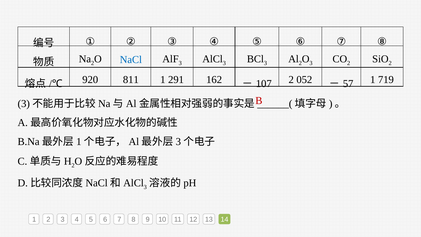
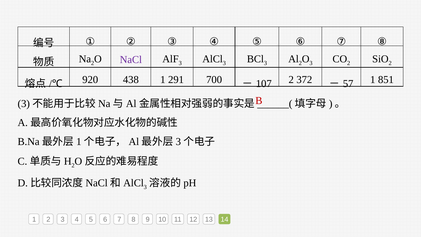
NaCl colour: blue -> purple
811: 811 -> 438
162: 162 -> 700
052: 052 -> 372
719: 719 -> 851
